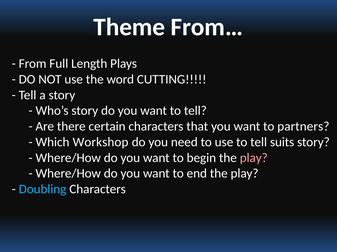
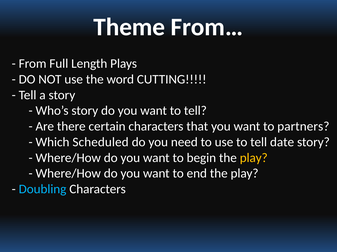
Workshop: Workshop -> Scheduled
suits: suits -> date
play at (254, 158) colour: pink -> yellow
